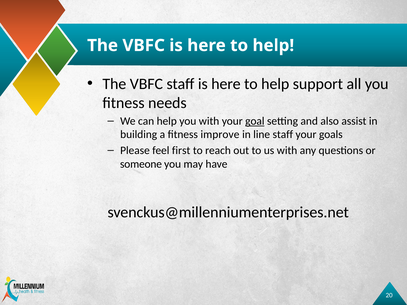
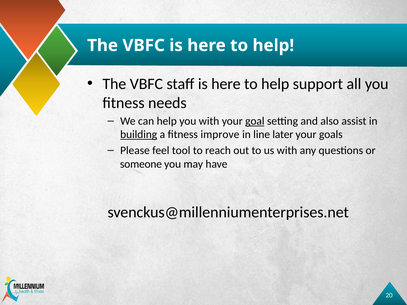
building underline: none -> present
line staff: staff -> later
first: first -> tool
